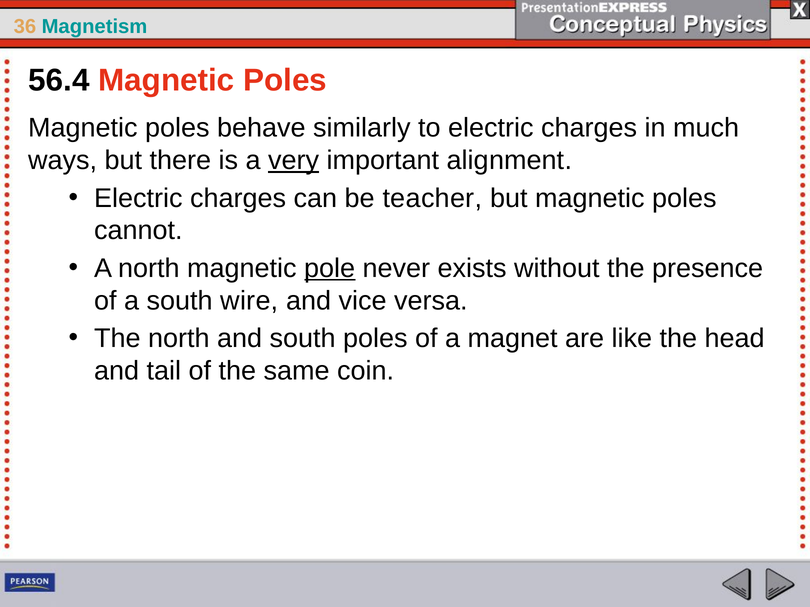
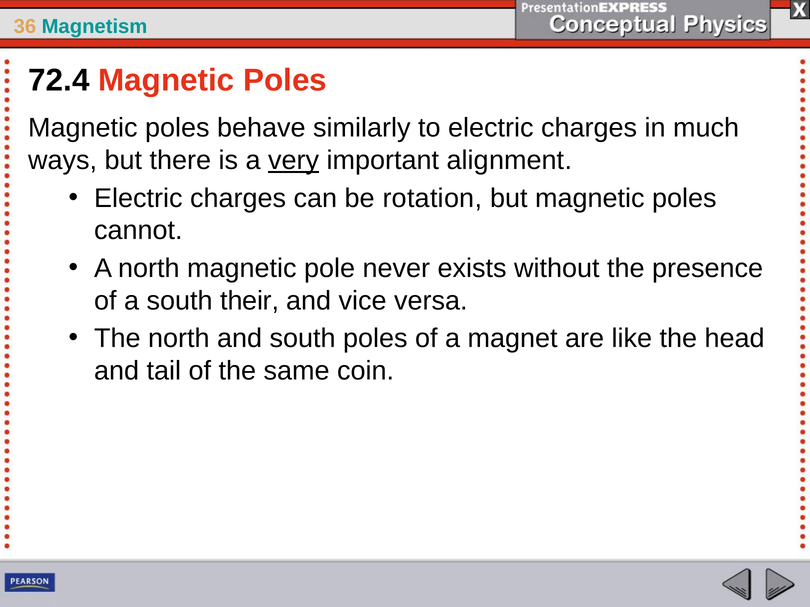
56.4: 56.4 -> 72.4
teacher: teacher -> rotation
pole underline: present -> none
wire: wire -> their
